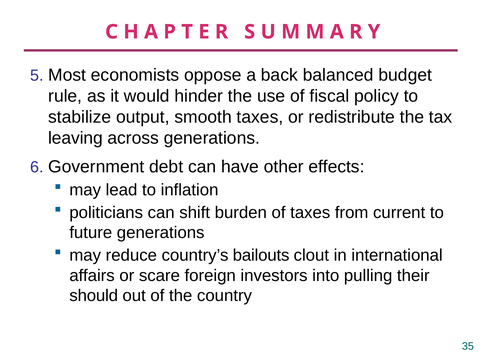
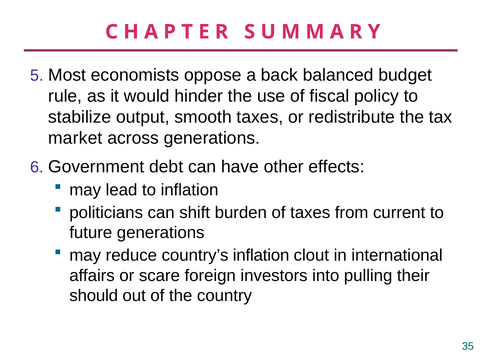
leaving: leaving -> market
country’s bailouts: bailouts -> inflation
